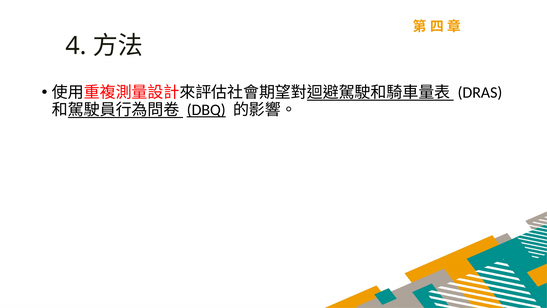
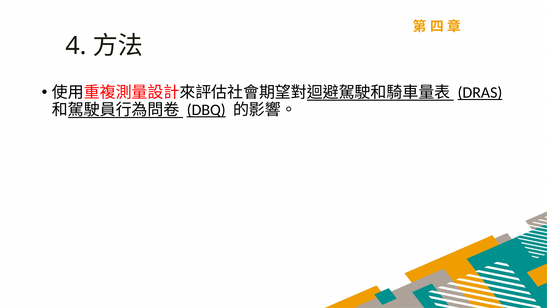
DRAS underline: none -> present
